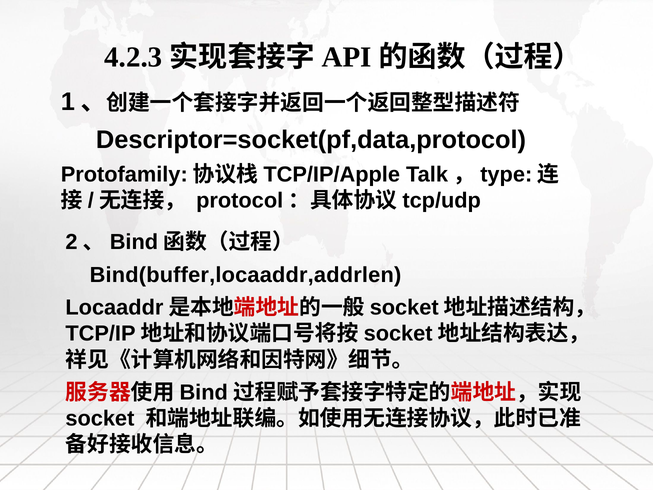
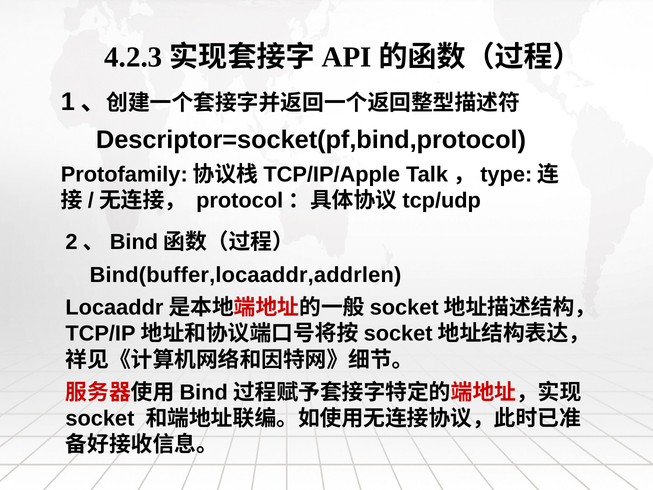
Descriptor=socket(pf,data,protocol: Descriptor=socket(pf,data,protocol -> Descriptor=socket(pf,bind,protocol
